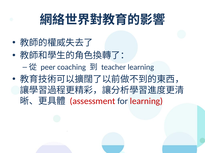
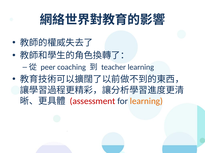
learning at (146, 102) colour: red -> orange
